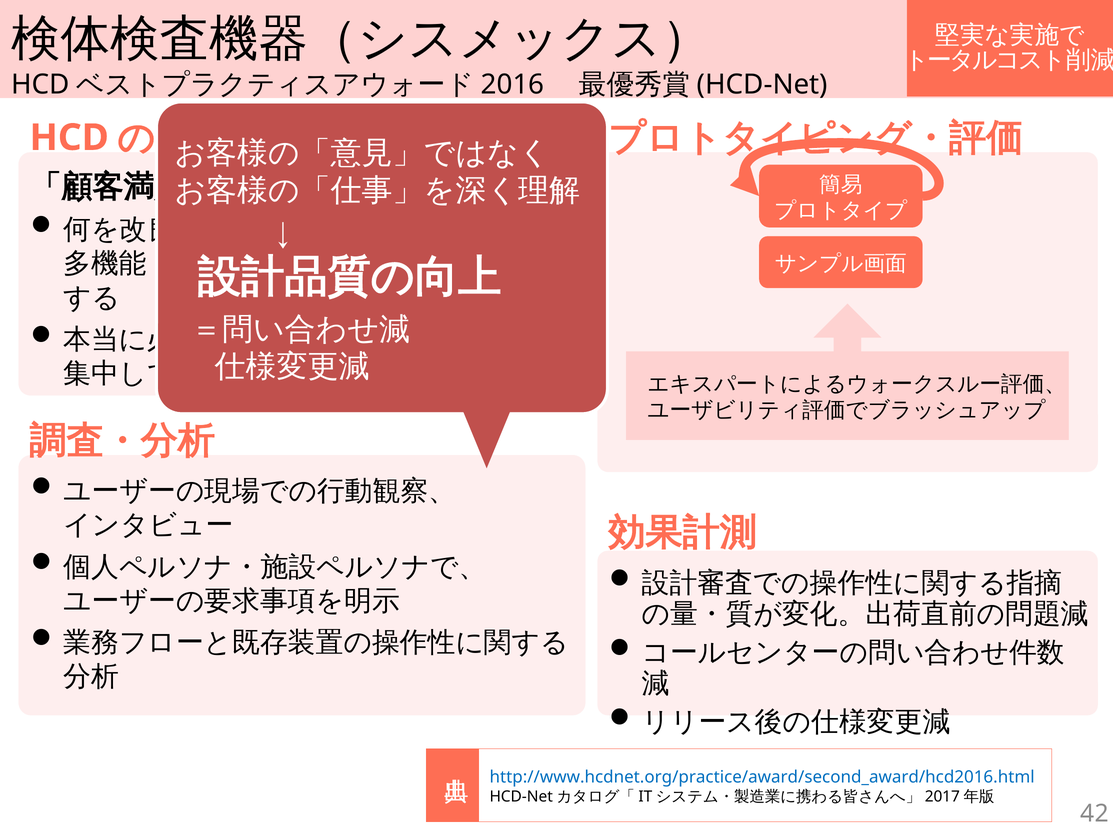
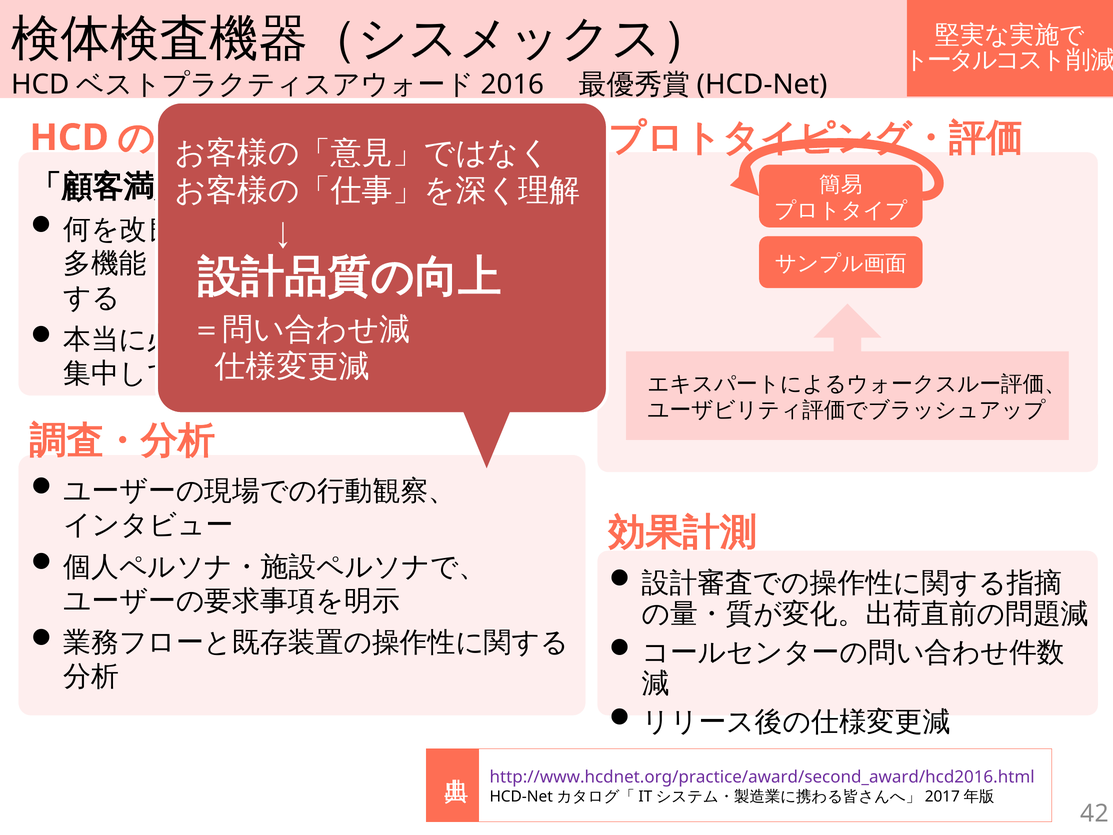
http://www.hcdnet.org/practice/award/second_award/hcd2016.html colour: blue -> purple
